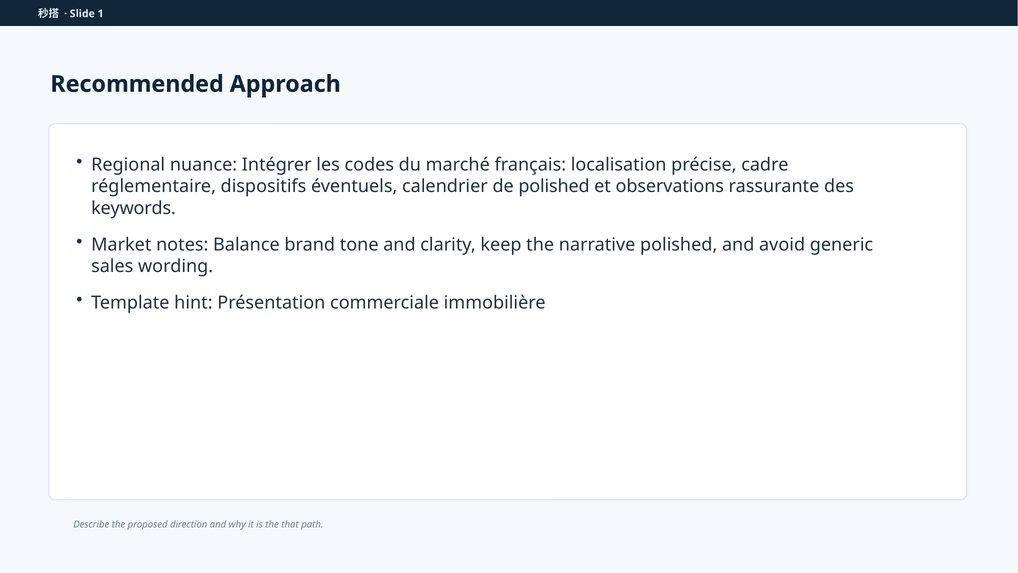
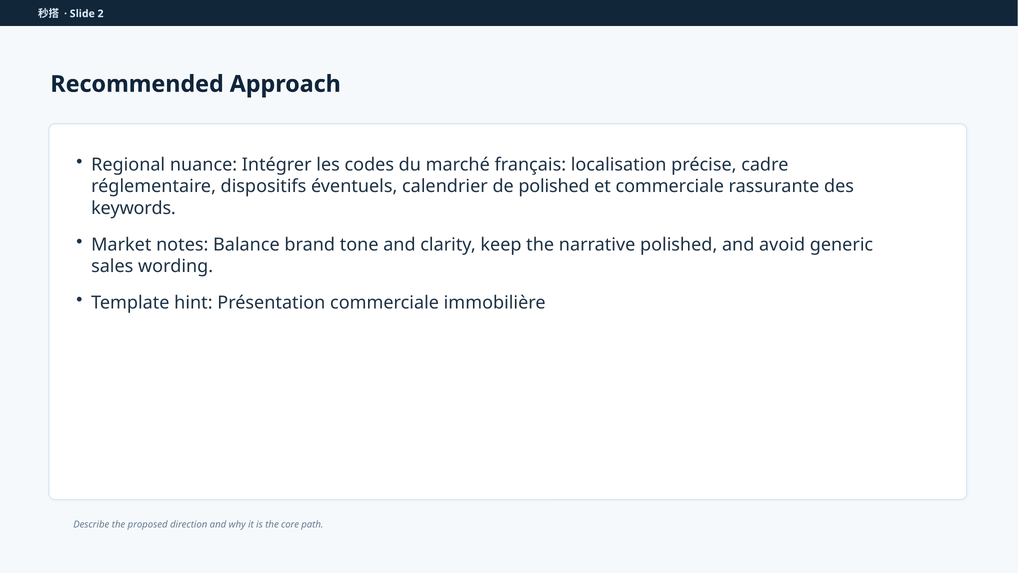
1: 1 -> 2
et observations: observations -> commerciale
that: that -> core
